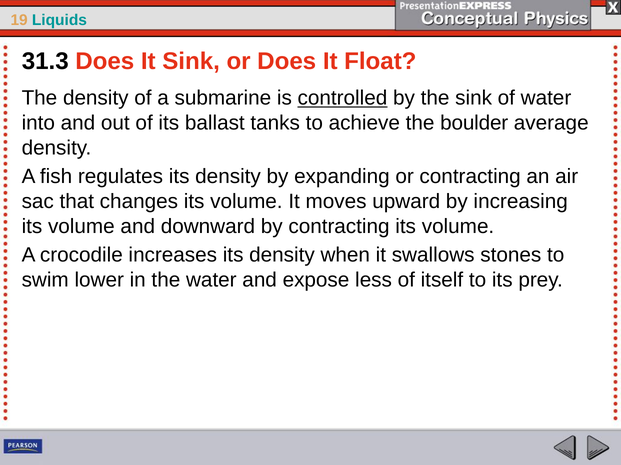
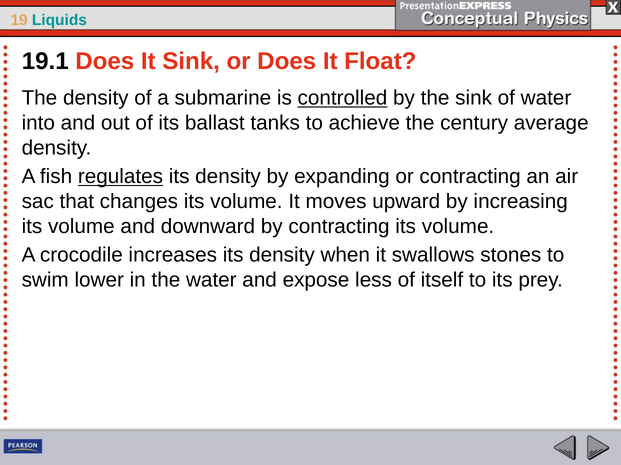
31.3: 31.3 -> 19.1
boulder: boulder -> century
regulates underline: none -> present
